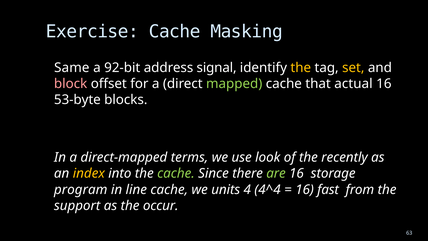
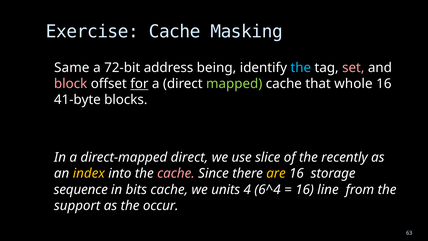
92-bit: 92-bit -> 72-bit
signal: signal -> being
the at (301, 68) colour: yellow -> light blue
set colour: yellow -> pink
for underline: none -> present
actual: actual -> whole
53-byte: 53-byte -> 41-byte
direct-mapped terms: terms -> direct
look: look -> slice
cache at (176, 173) colour: light green -> pink
are colour: light green -> yellow
program: program -> sequence
line: line -> bits
4^4: 4^4 -> 6^4
fast: fast -> line
